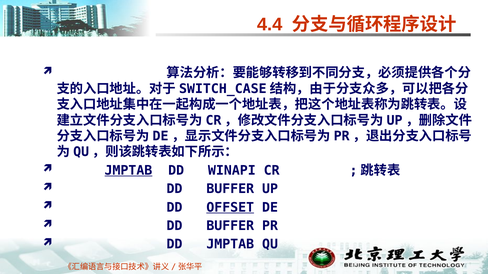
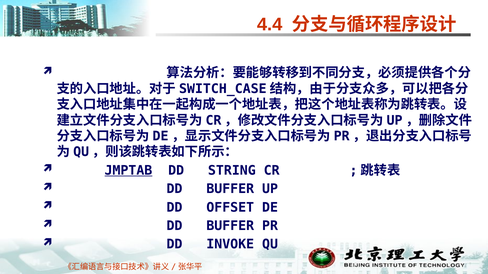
WINAPI: WINAPI -> STRING
OFFSET underline: present -> none
DD JMPTAB: JMPTAB -> INVOKE
